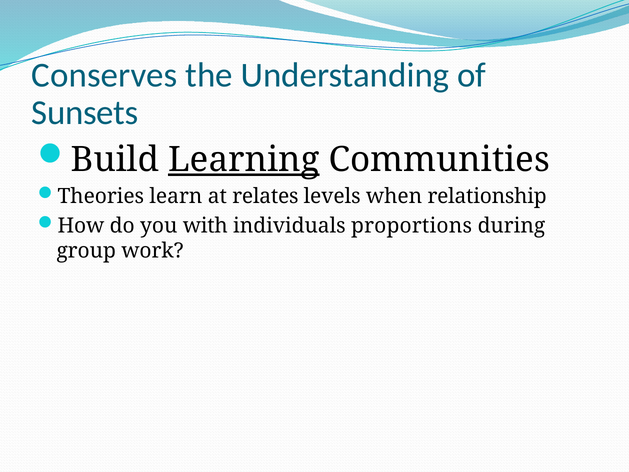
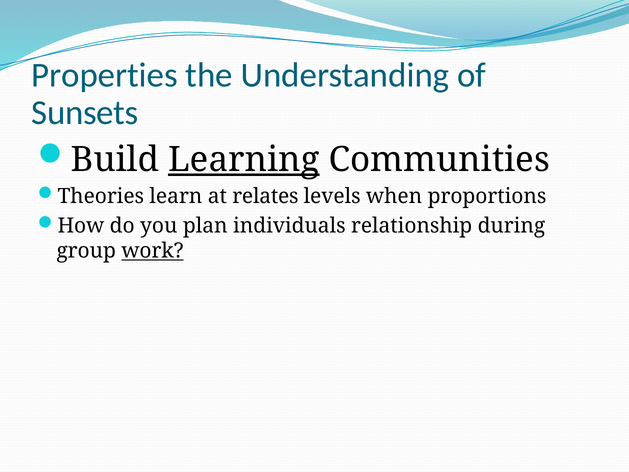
Conserves: Conserves -> Properties
relationship: relationship -> proportions
with: with -> plan
proportions: proportions -> relationship
work underline: none -> present
